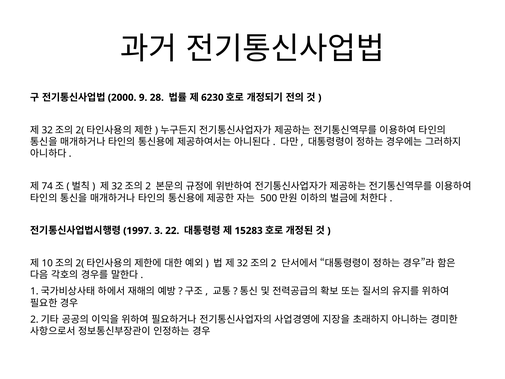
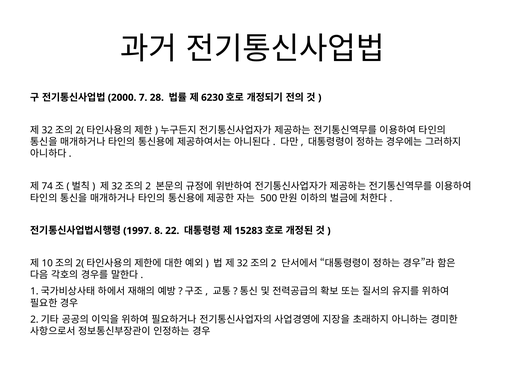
9: 9 -> 7
3: 3 -> 8
